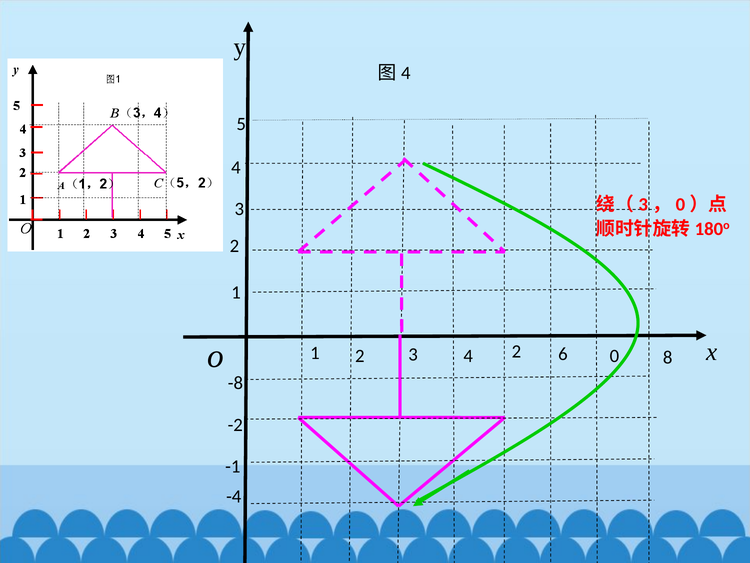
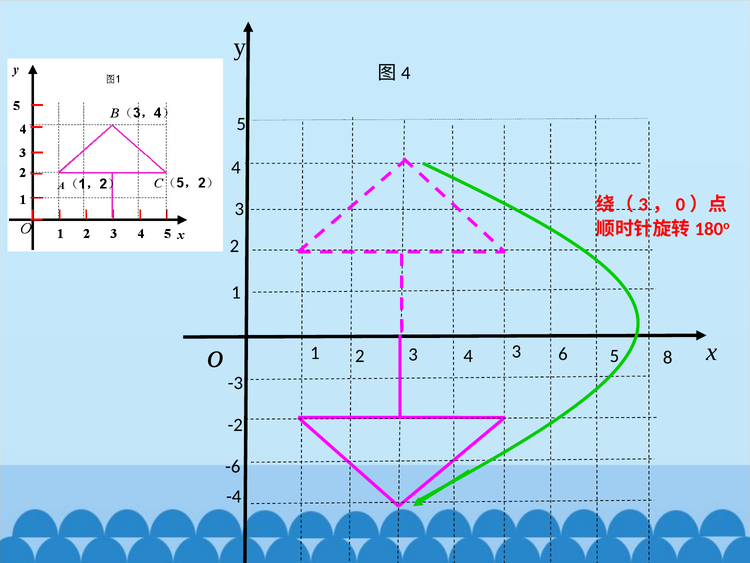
2 at (516, 351): 2 -> 3
6 0: 0 -> 5
-8: -8 -> -3
-1: -1 -> -6
